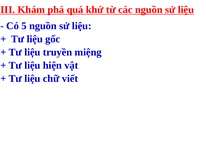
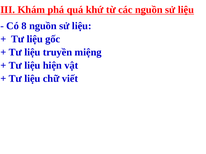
5: 5 -> 8
